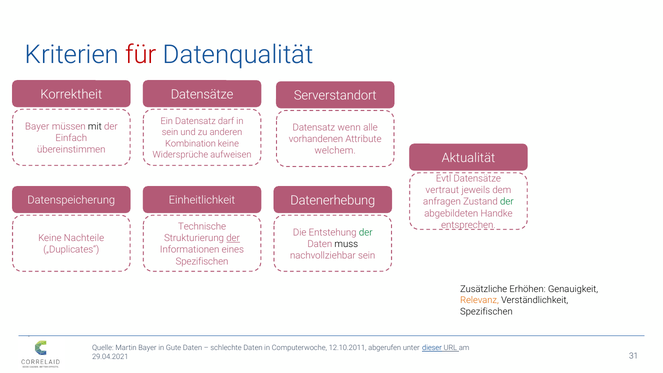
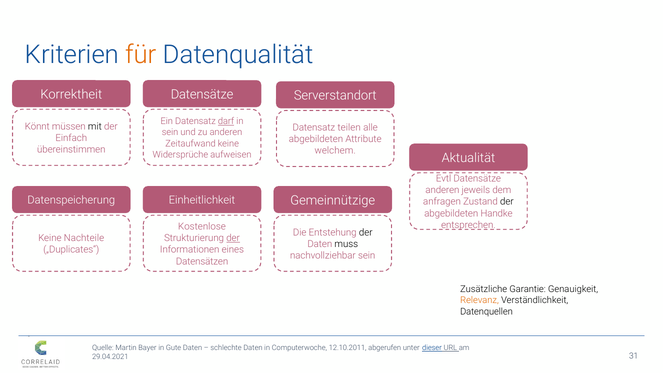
für colour: red -> orange
darf underline: none -> present
Bayer at (37, 126): Bayer -> Könnt
wenn: wenn -> teilen
vorhandenen at (316, 139): vorhandenen -> abgebildeten
Kombination: Kombination -> Zeitaufwand
vertraut at (442, 190): vertraut -> anderen
Datenerhebung: Datenerhebung -> Gemeinnützige
der at (507, 202) colour: green -> black
Technische: Technische -> Kostenlose
der at (366, 232) colour: green -> black
Spezifischen at (202, 261): Spezifischen -> Datensätzen
Erhöhen: Erhöhen -> Garantie
Spezifischen at (486, 311): Spezifischen -> Datenquellen
